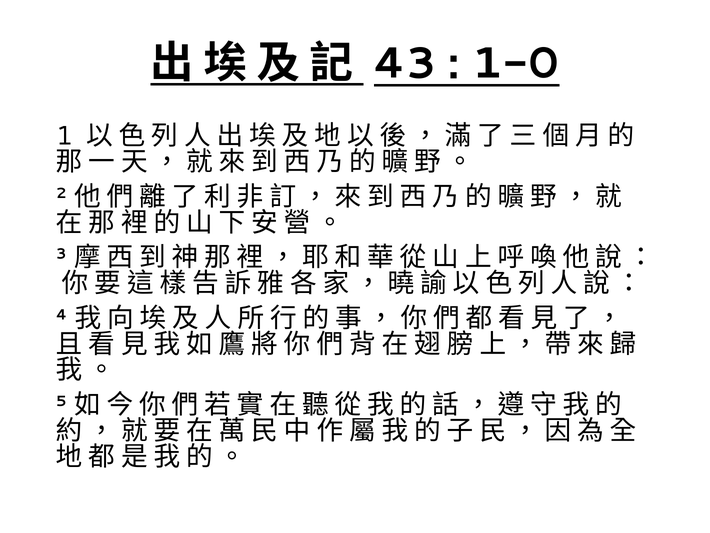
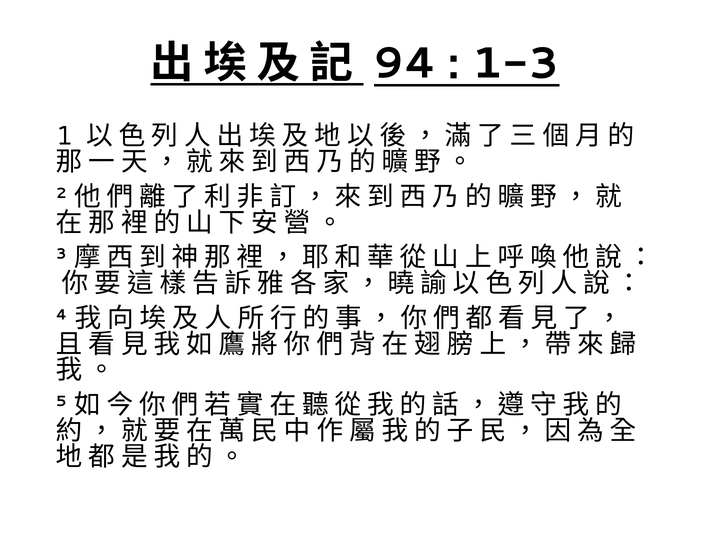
43: 43 -> 94
1-0: 1-0 -> 1-3
